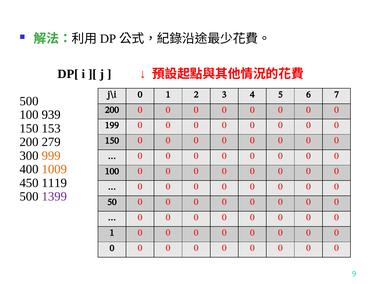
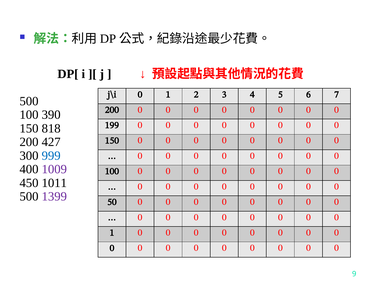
939: 939 -> 390
153: 153 -> 818
279: 279 -> 427
999 colour: orange -> blue
1009 colour: orange -> purple
1119: 1119 -> 1011
